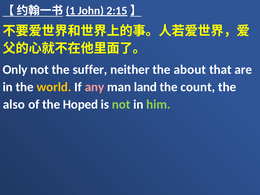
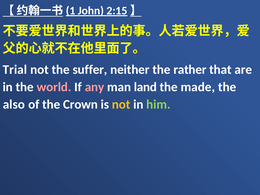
Only: Only -> Trial
about: about -> rather
world colour: yellow -> pink
count: count -> made
Hoped: Hoped -> Crown
not at (121, 104) colour: light green -> yellow
